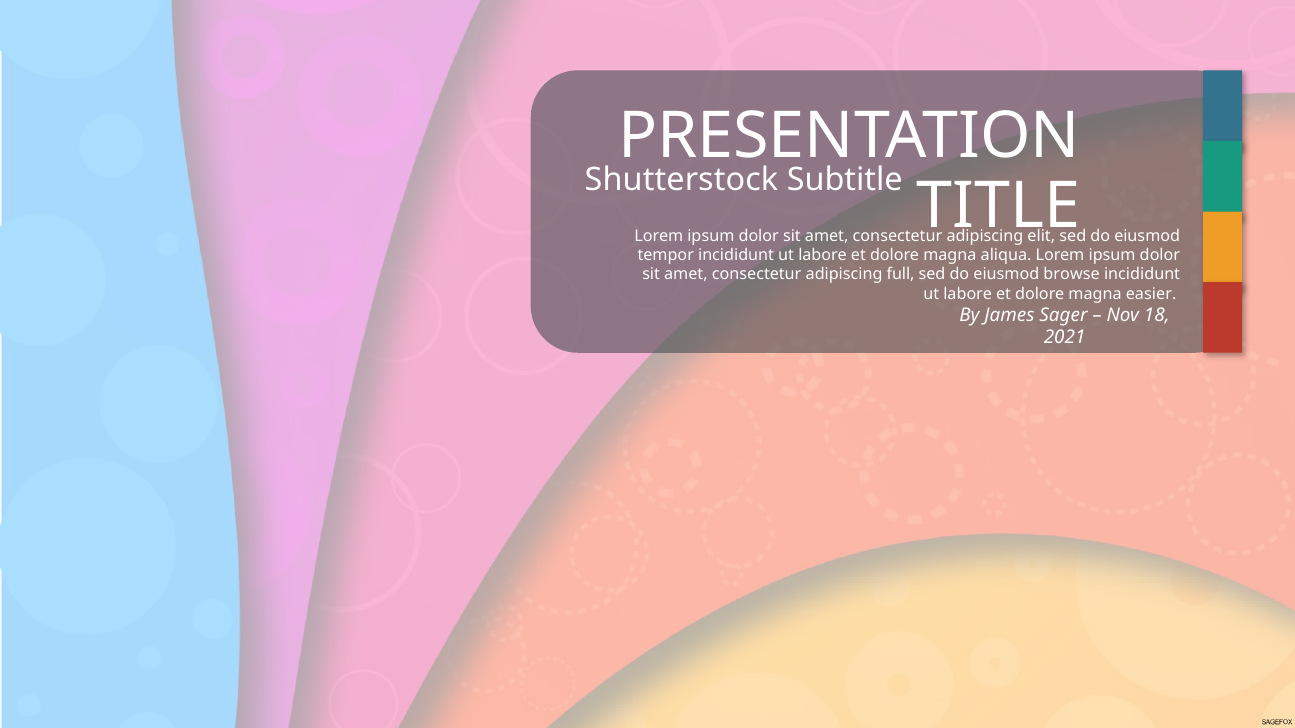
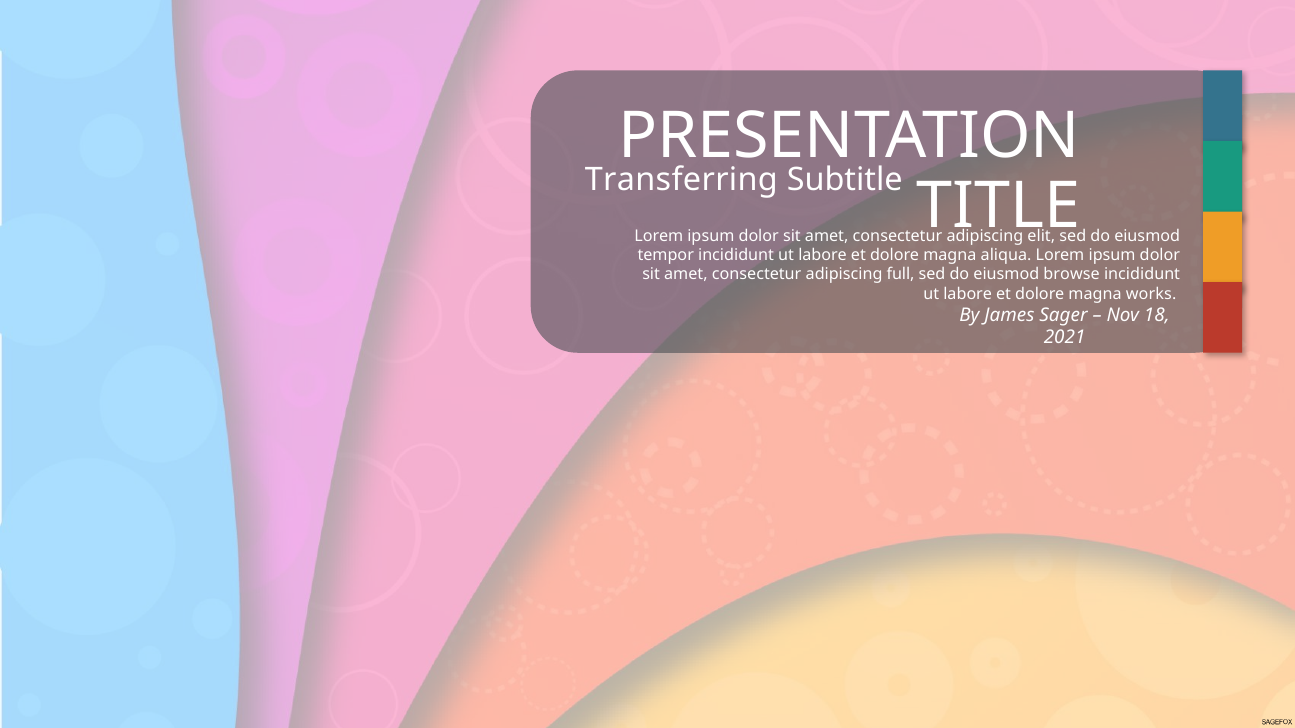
Shutterstock: Shutterstock -> Transferring
easier: easier -> works
